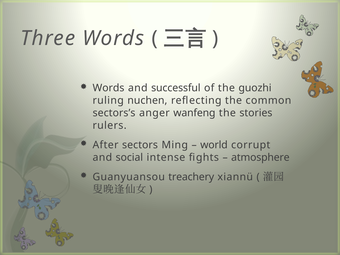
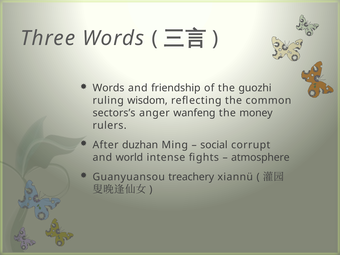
successful: successful -> friendship
nuchen: nuchen -> wisdom
stories: stories -> money
sectors: sectors -> duzhan
world: world -> social
social: social -> world
